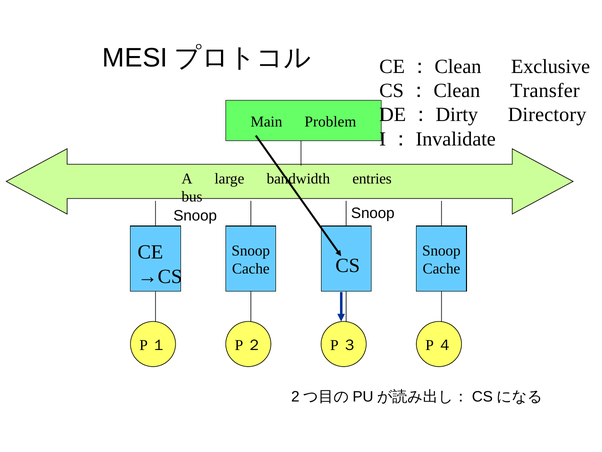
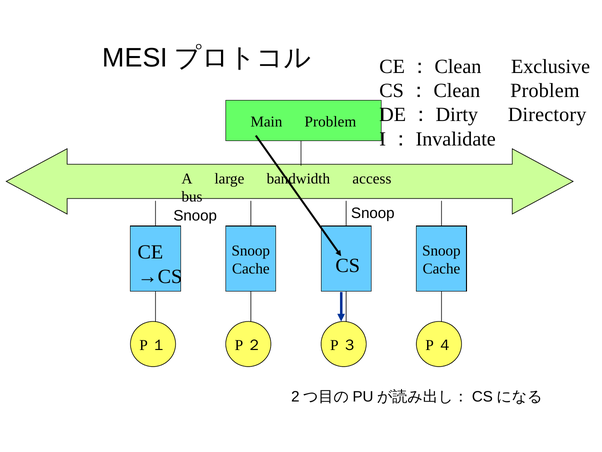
CS：Clean Transfer: Transfer -> Problem
entries: entries -> access
